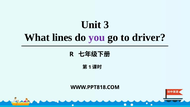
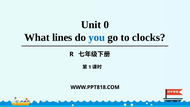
3: 3 -> 0
you colour: purple -> blue
driver: driver -> clocks
